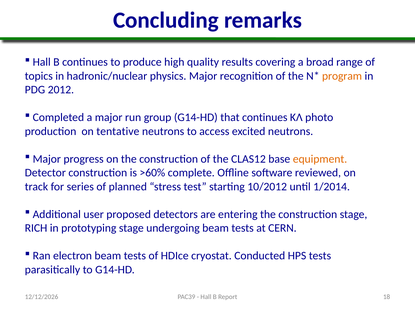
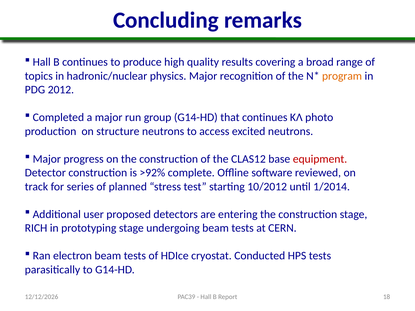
tentative: tentative -> structure
equipment colour: orange -> red
>60%: >60% -> >92%
